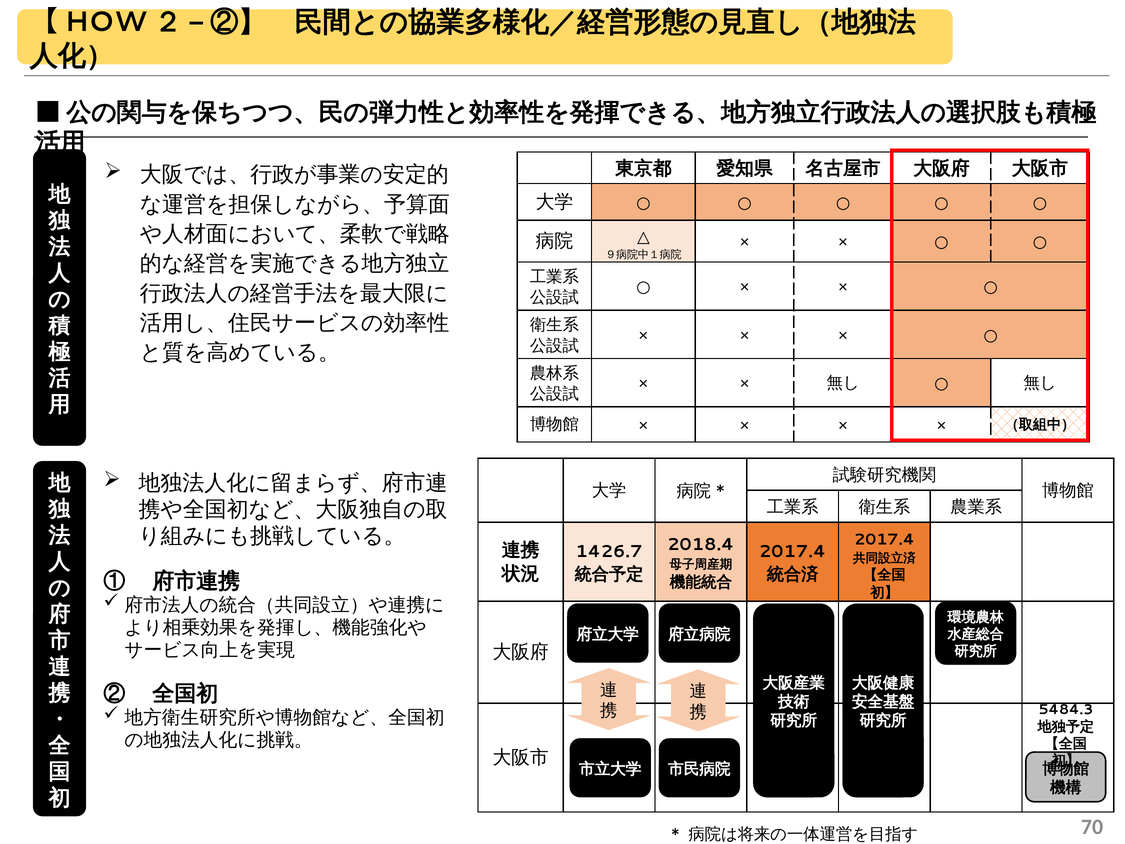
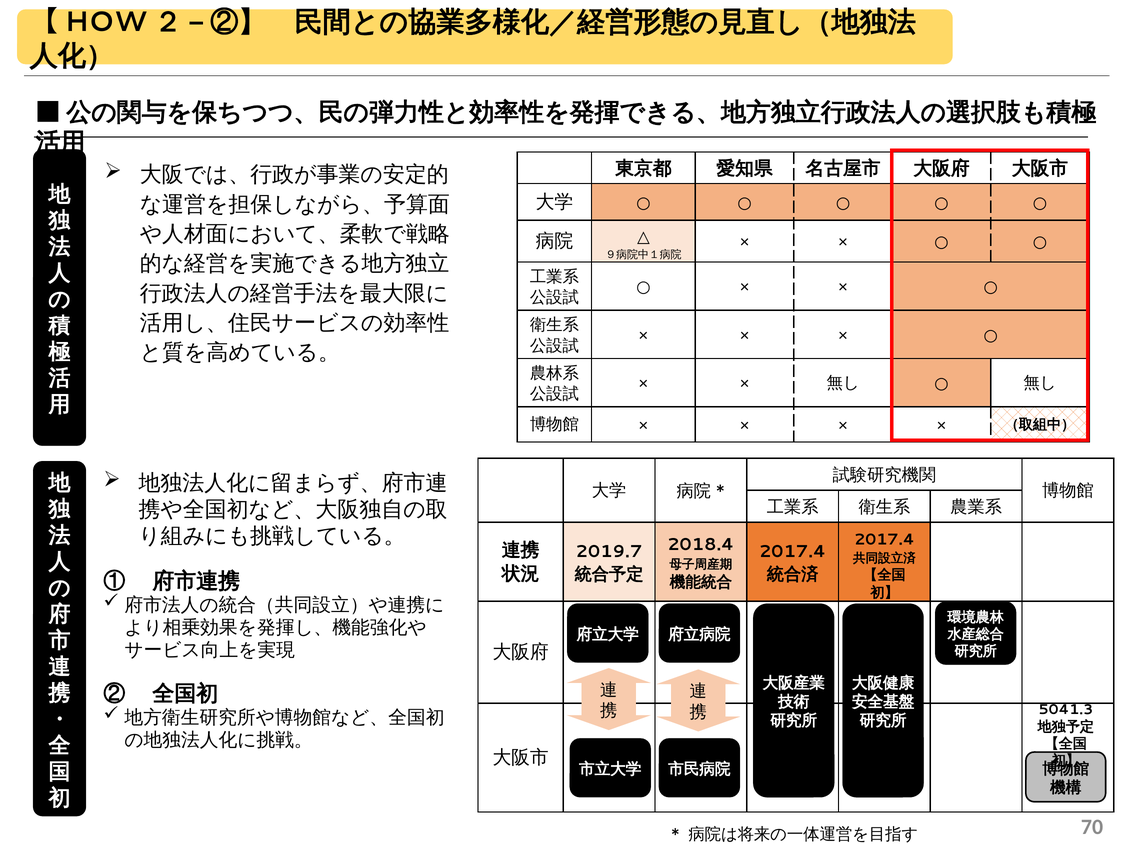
1426.7: 1426.7 -> 2019.7
5484.3: 5484.3 -> 5041.3
